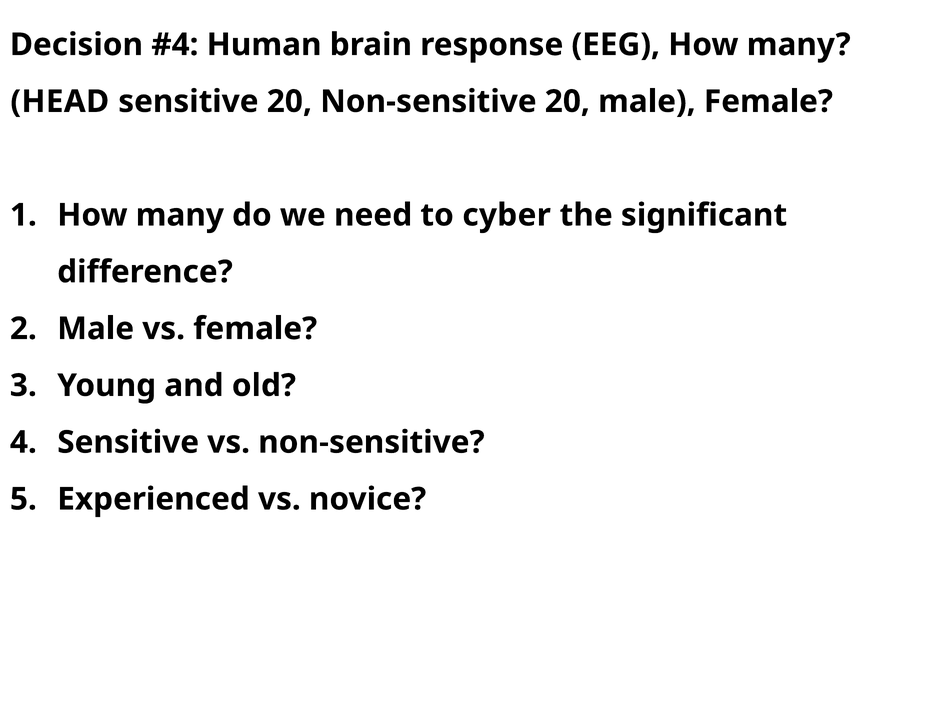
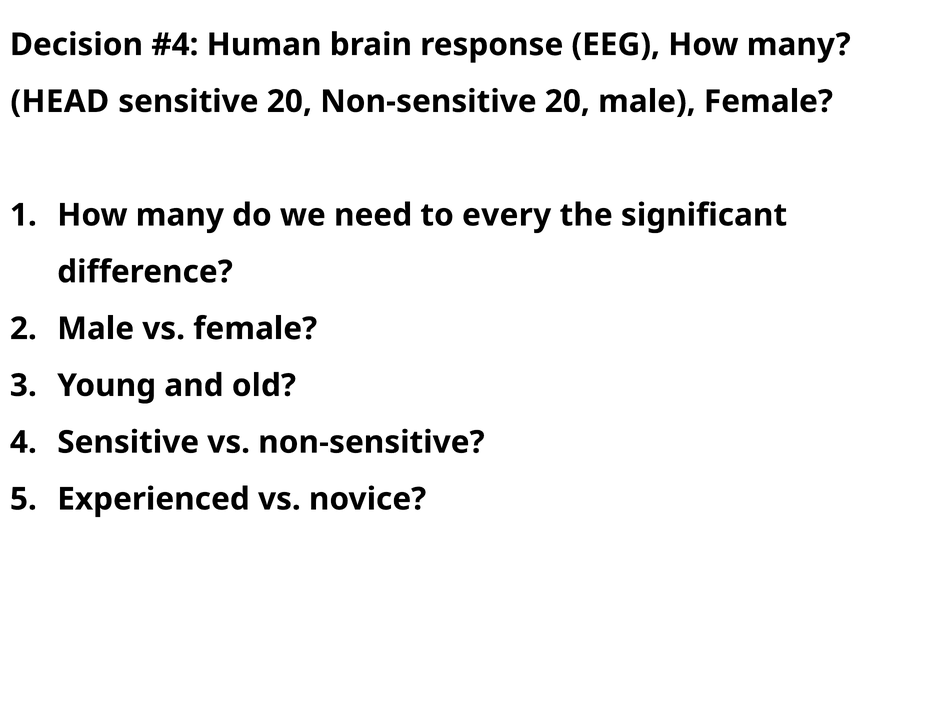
cyber: cyber -> every
